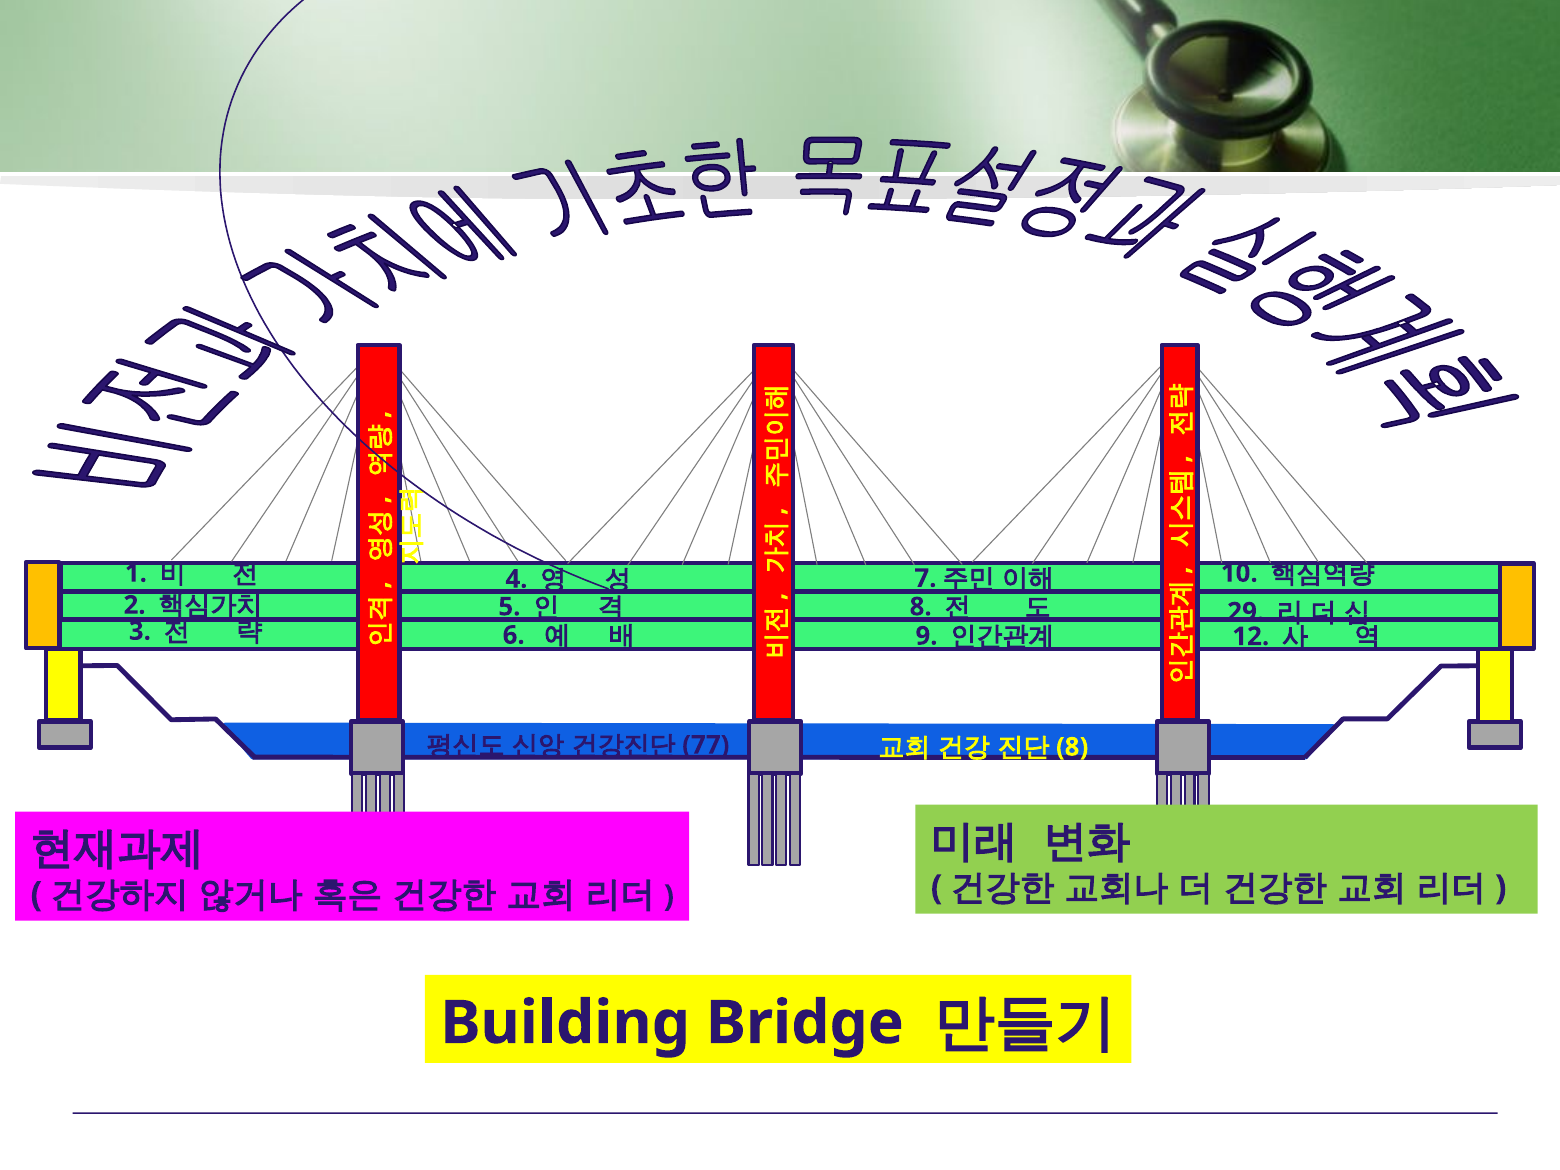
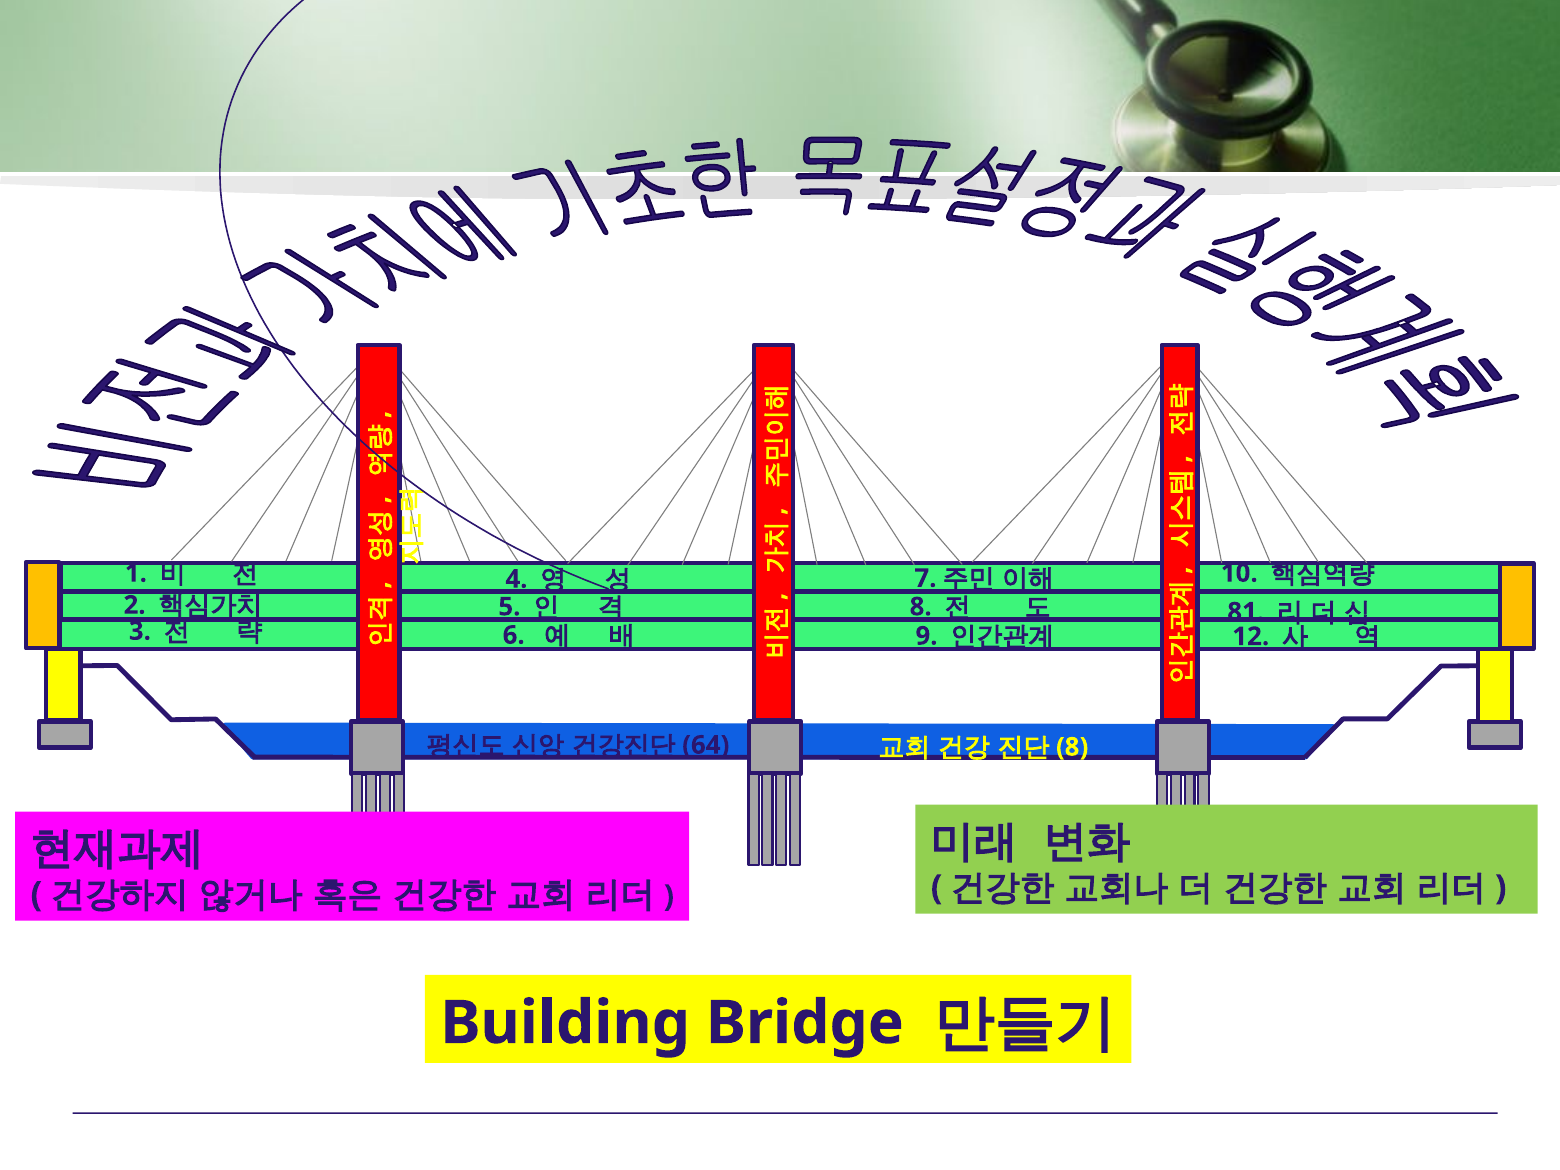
29: 29 -> 81
77: 77 -> 64
